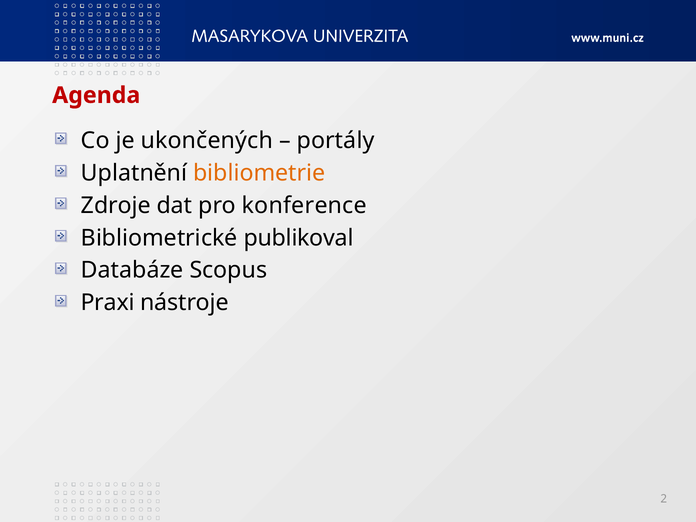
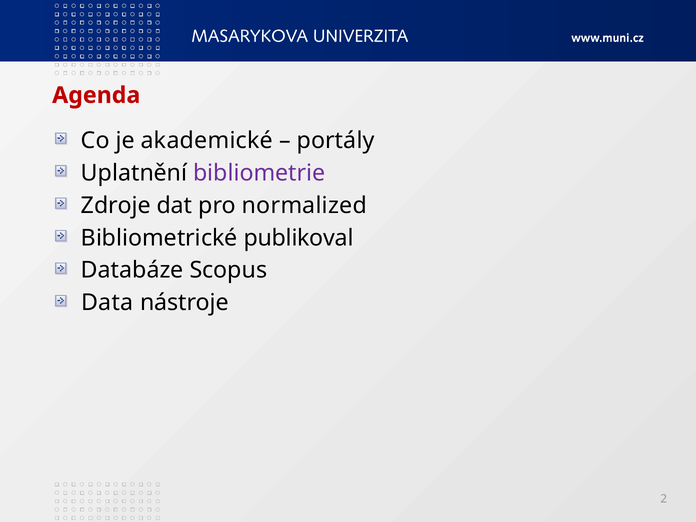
ukončených: ukončených -> akademické
bibliometrie colour: orange -> purple
konference: konference -> normalized
Praxi: Praxi -> Data
